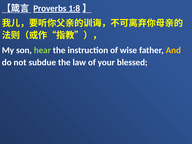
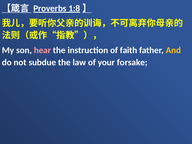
hear colour: light green -> pink
wise: wise -> faith
blessed: blessed -> forsake
